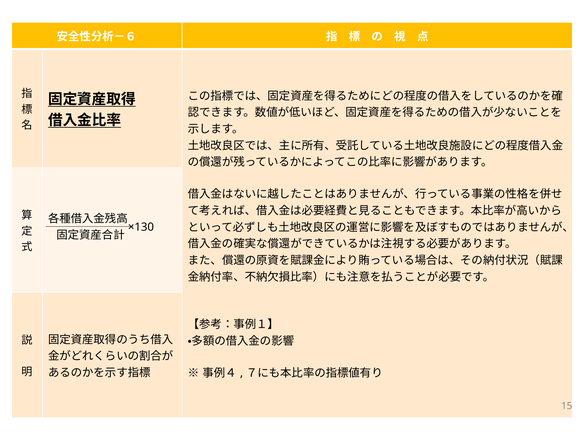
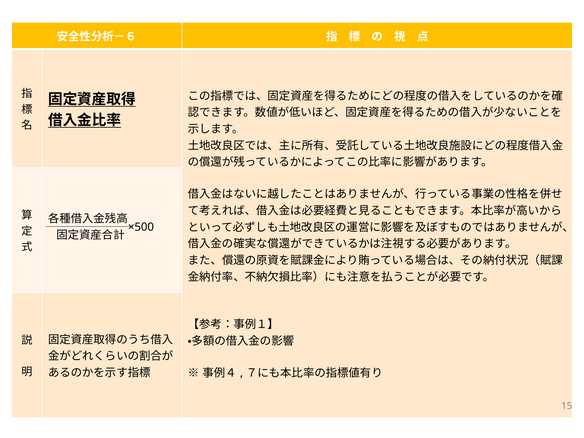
×130: ×130 -> ×500
